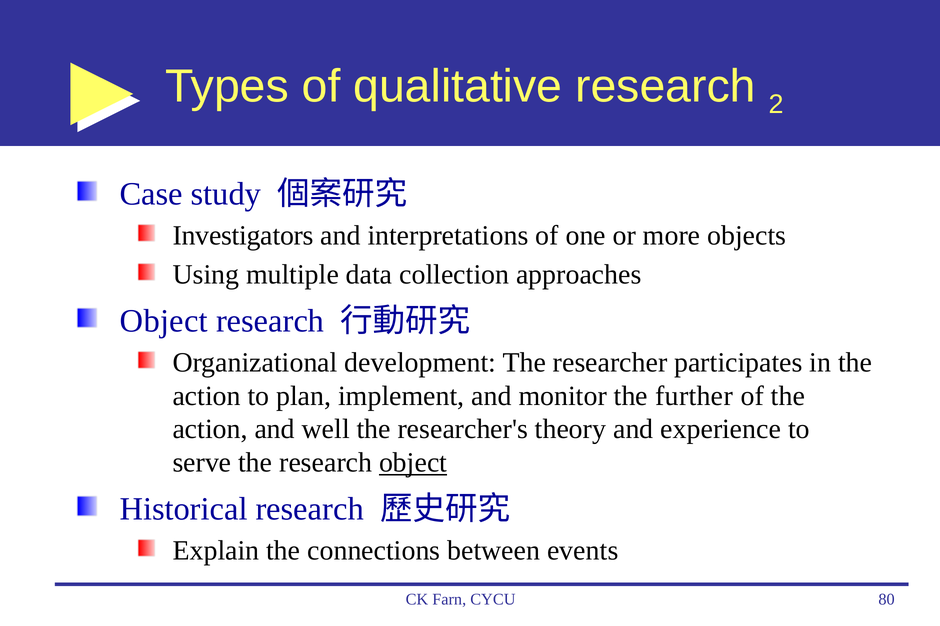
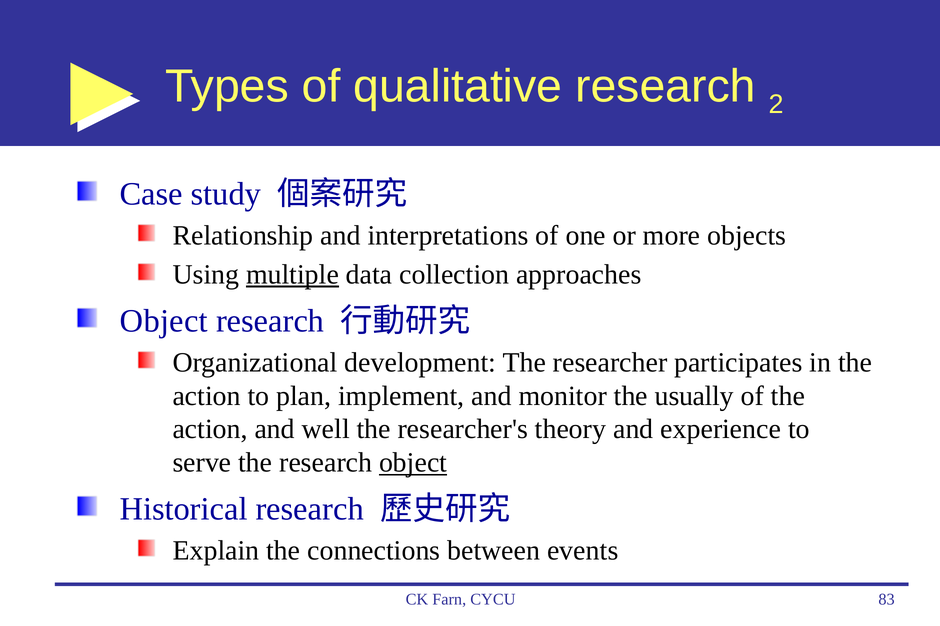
Investigators: Investigators -> Relationship
multiple underline: none -> present
further: further -> usually
80: 80 -> 83
